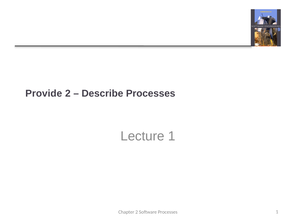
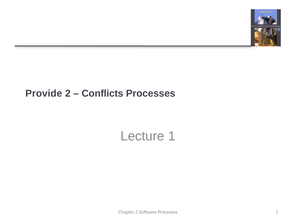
Describe: Describe -> Conflicts
